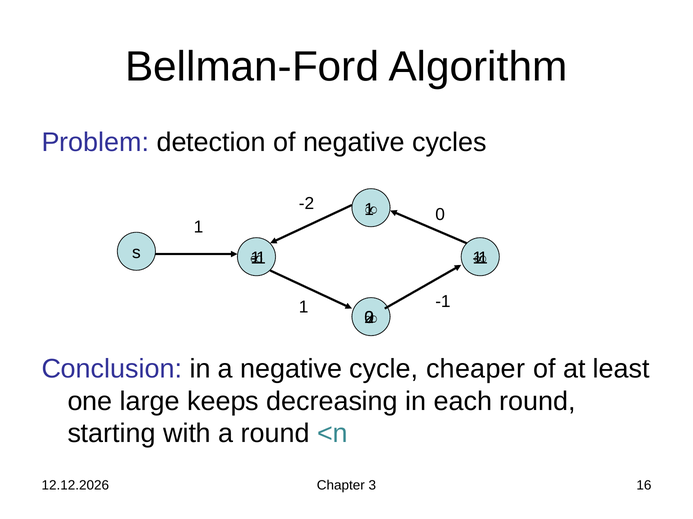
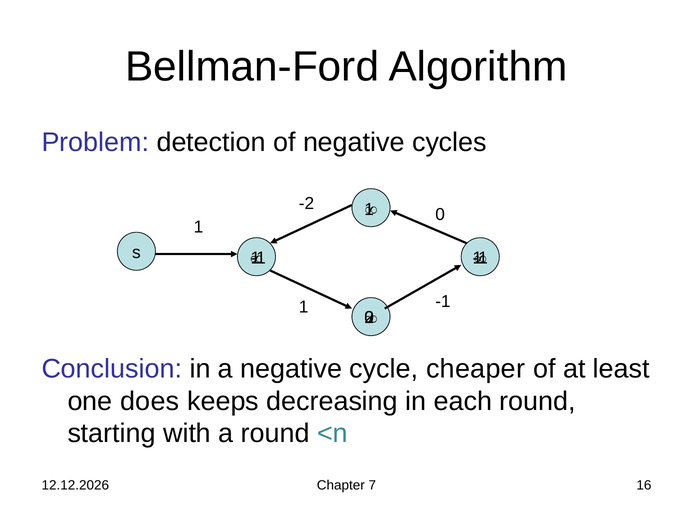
large: large -> does
3: 3 -> 7
